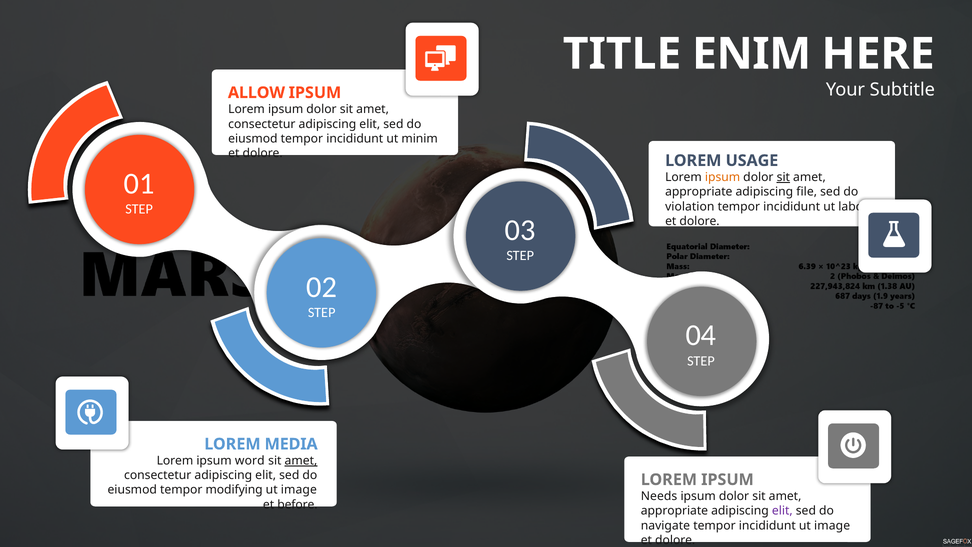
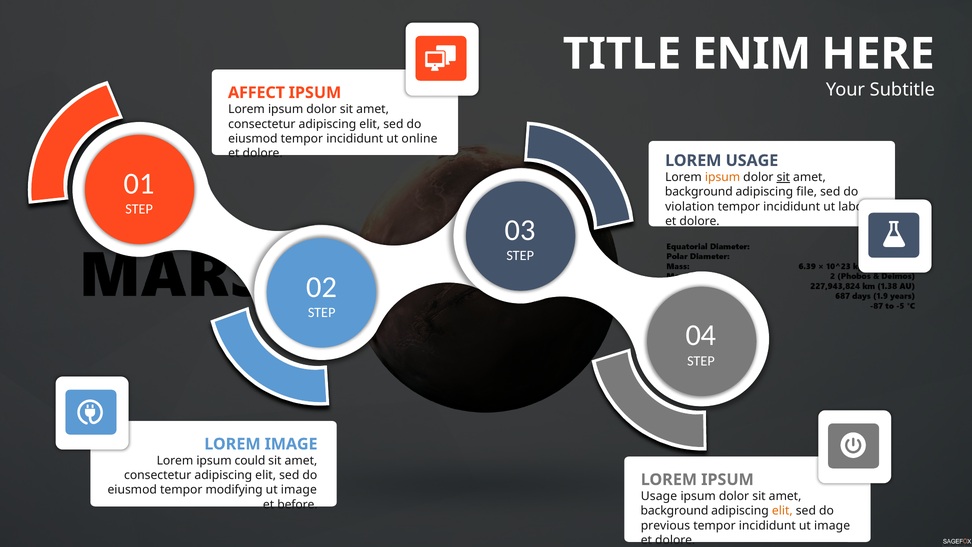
ALLOW: ALLOW -> AFFECT
minim: minim -> online
appropriate at (699, 192): appropriate -> background
LOREM MEDIA: MEDIA -> IMAGE
word: word -> could
amet at (301, 461) underline: present -> none
Needs at (659, 496): Needs -> Usage
appropriate at (674, 511): appropriate -> background
elit at (782, 511) colour: purple -> orange
navigate: navigate -> previous
